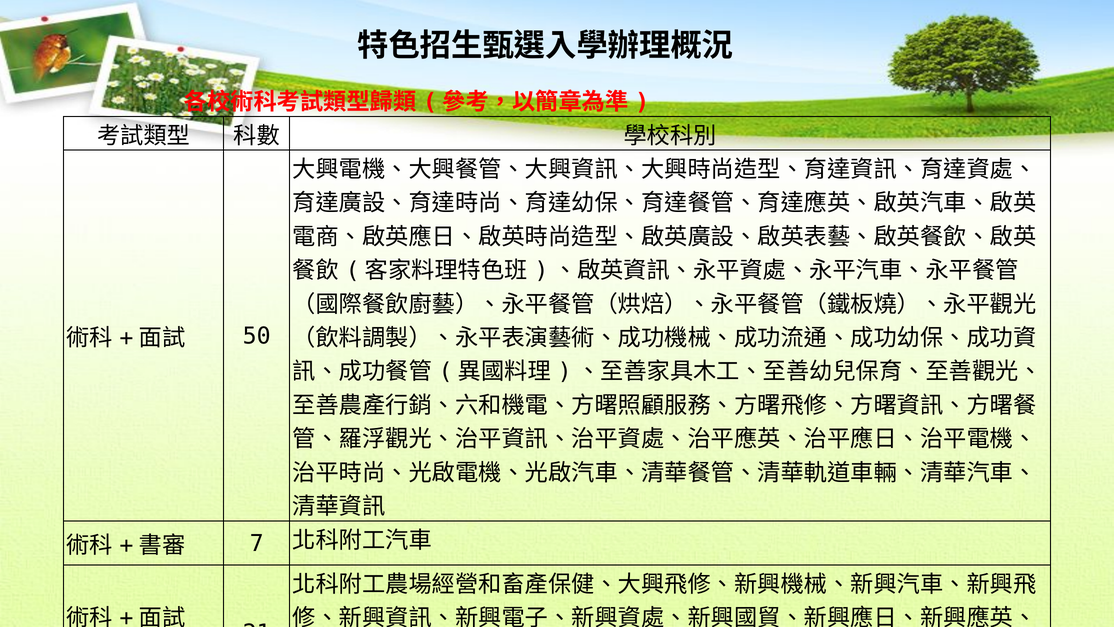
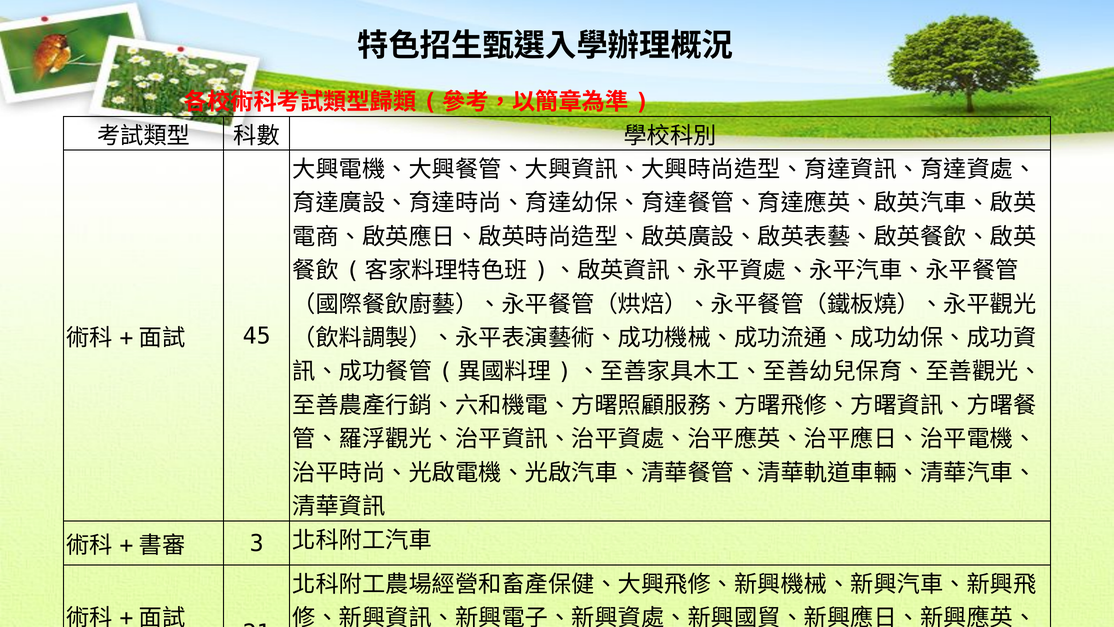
50: 50 -> 45
7: 7 -> 3
